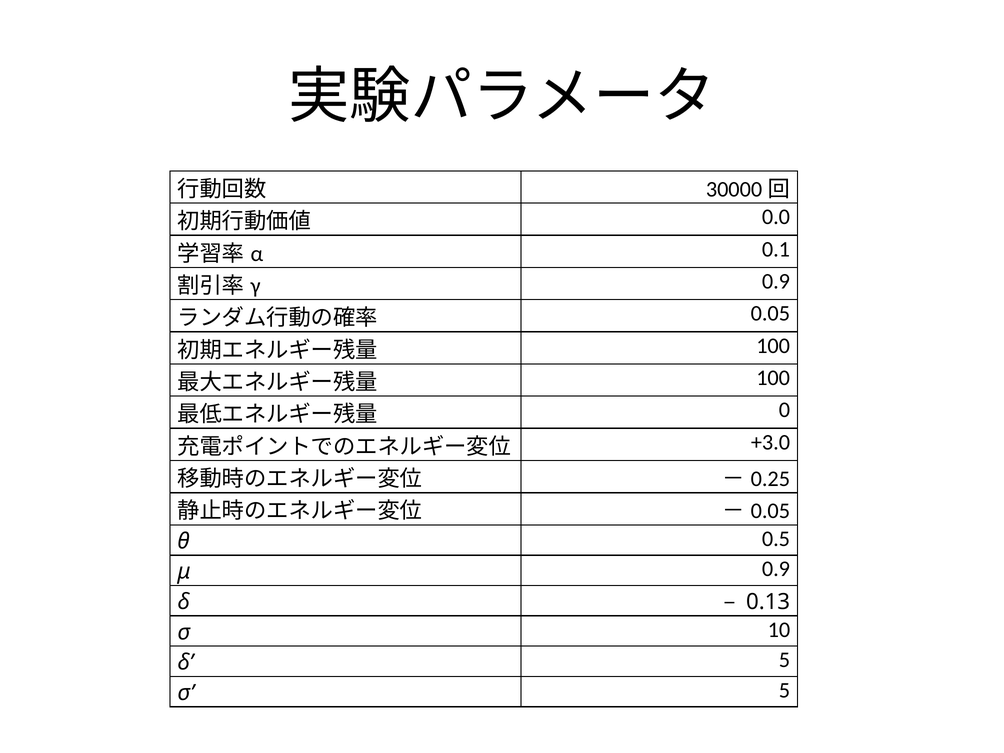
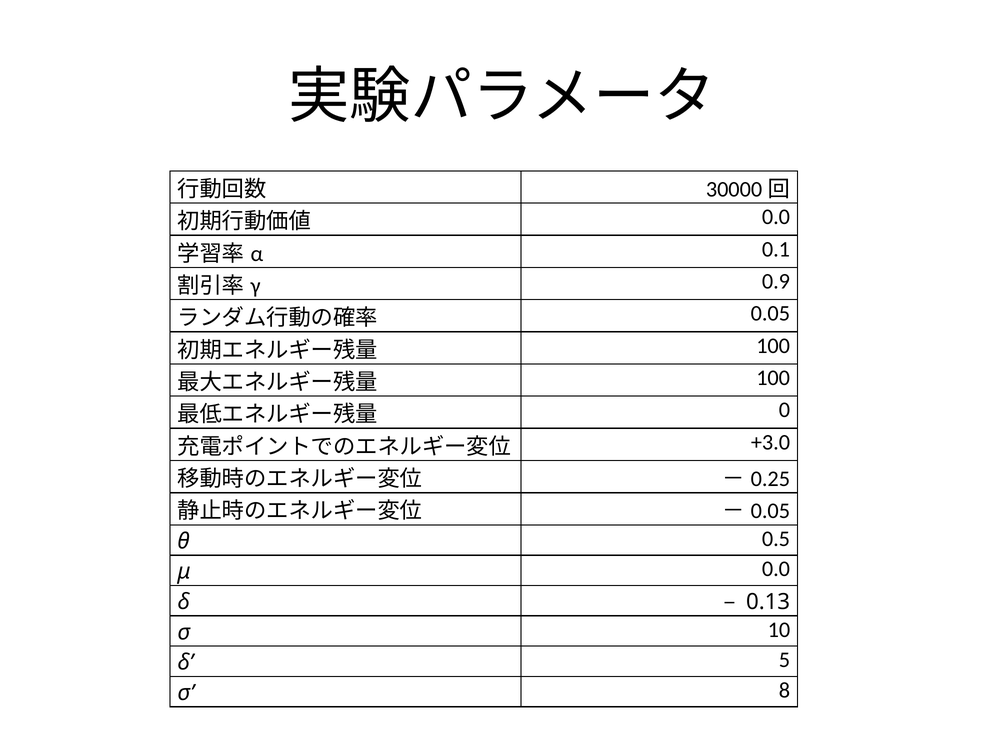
μ 0.9: 0.9 -> 0.0
σ 5: 5 -> 8
